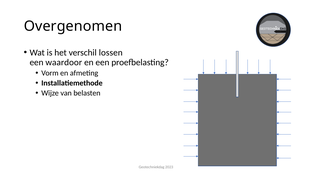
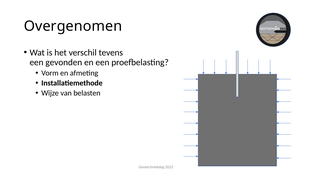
lossen: lossen -> tevens
waardoor: waardoor -> gevonden
